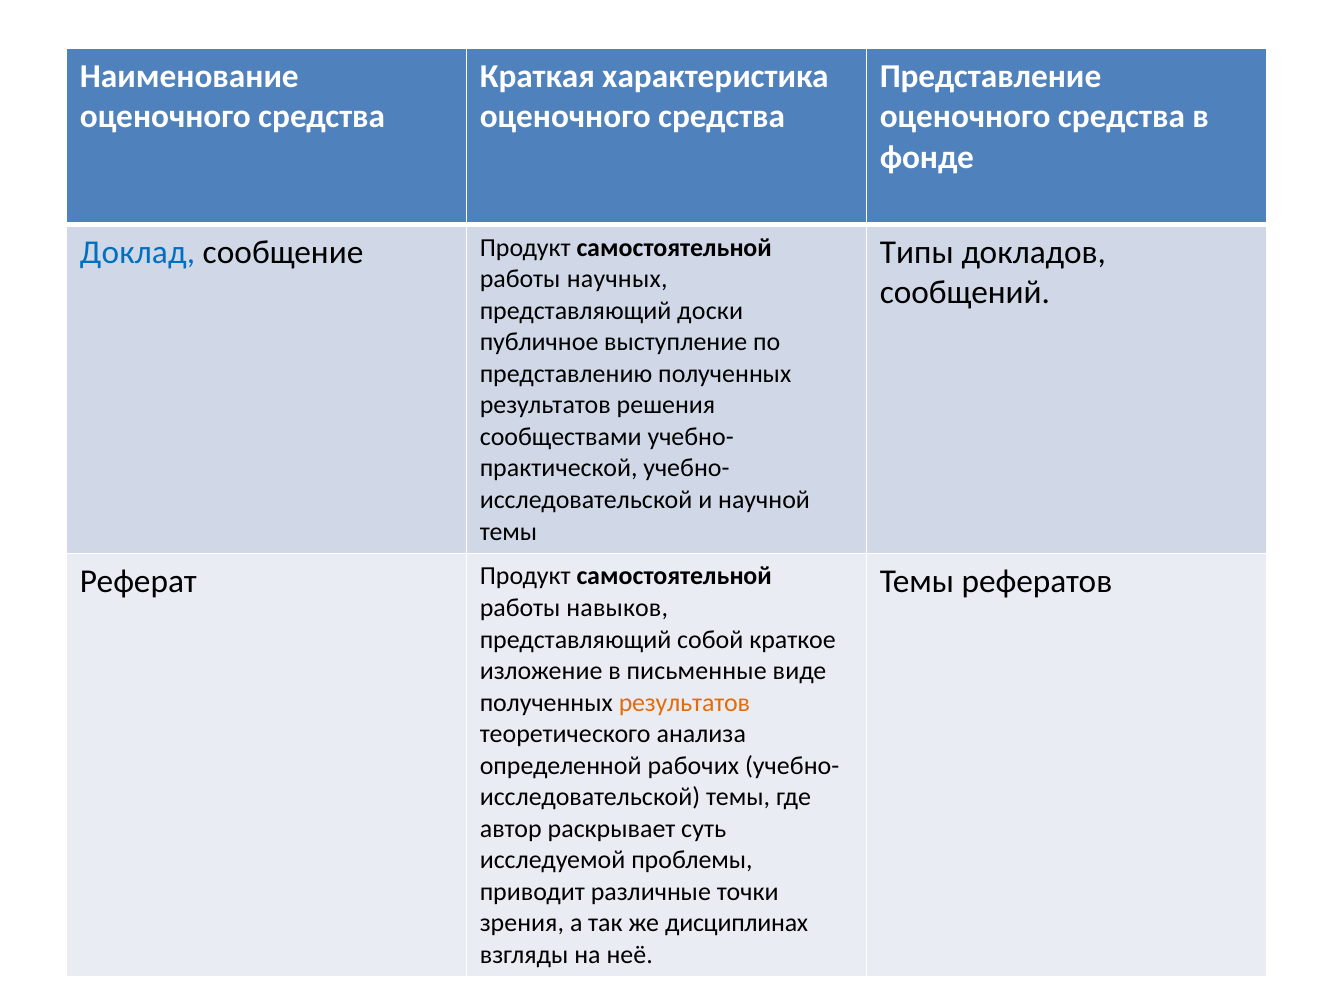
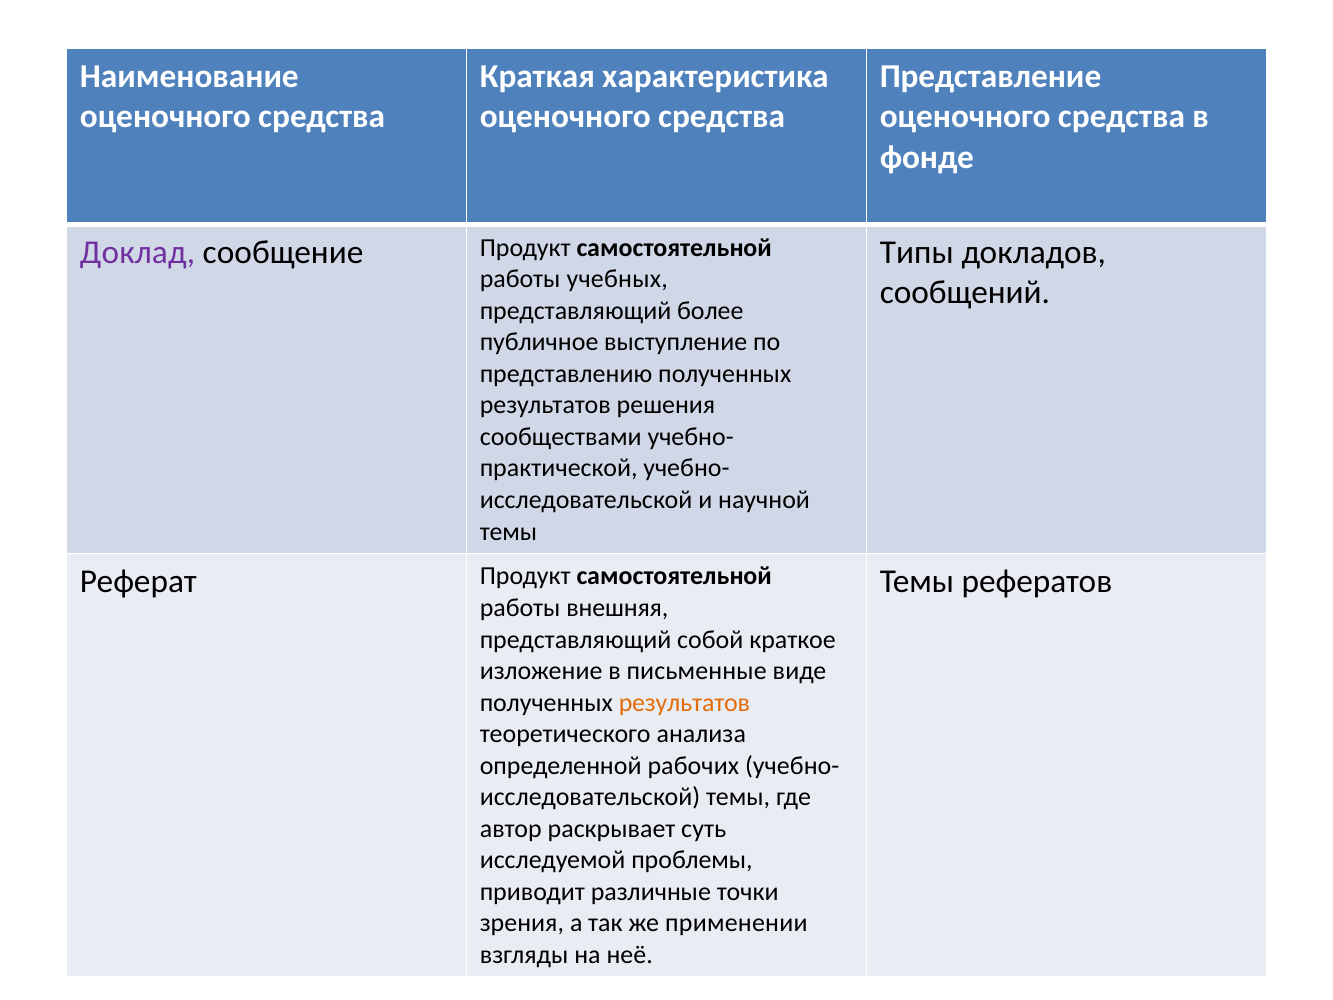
Доклад colour: blue -> purple
научных: научных -> учебных
доски: доски -> более
навыков: навыков -> внешняя
дисциплинах: дисциплинах -> применении
